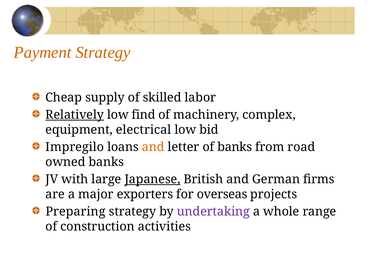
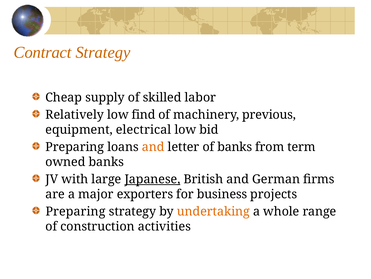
Payment: Payment -> Contract
Relatively underline: present -> none
complex: complex -> previous
Impregilo at (75, 147): Impregilo -> Preparing
road: road -> term
overseas: overseas -> business
undertaking colour: purple -> orange
